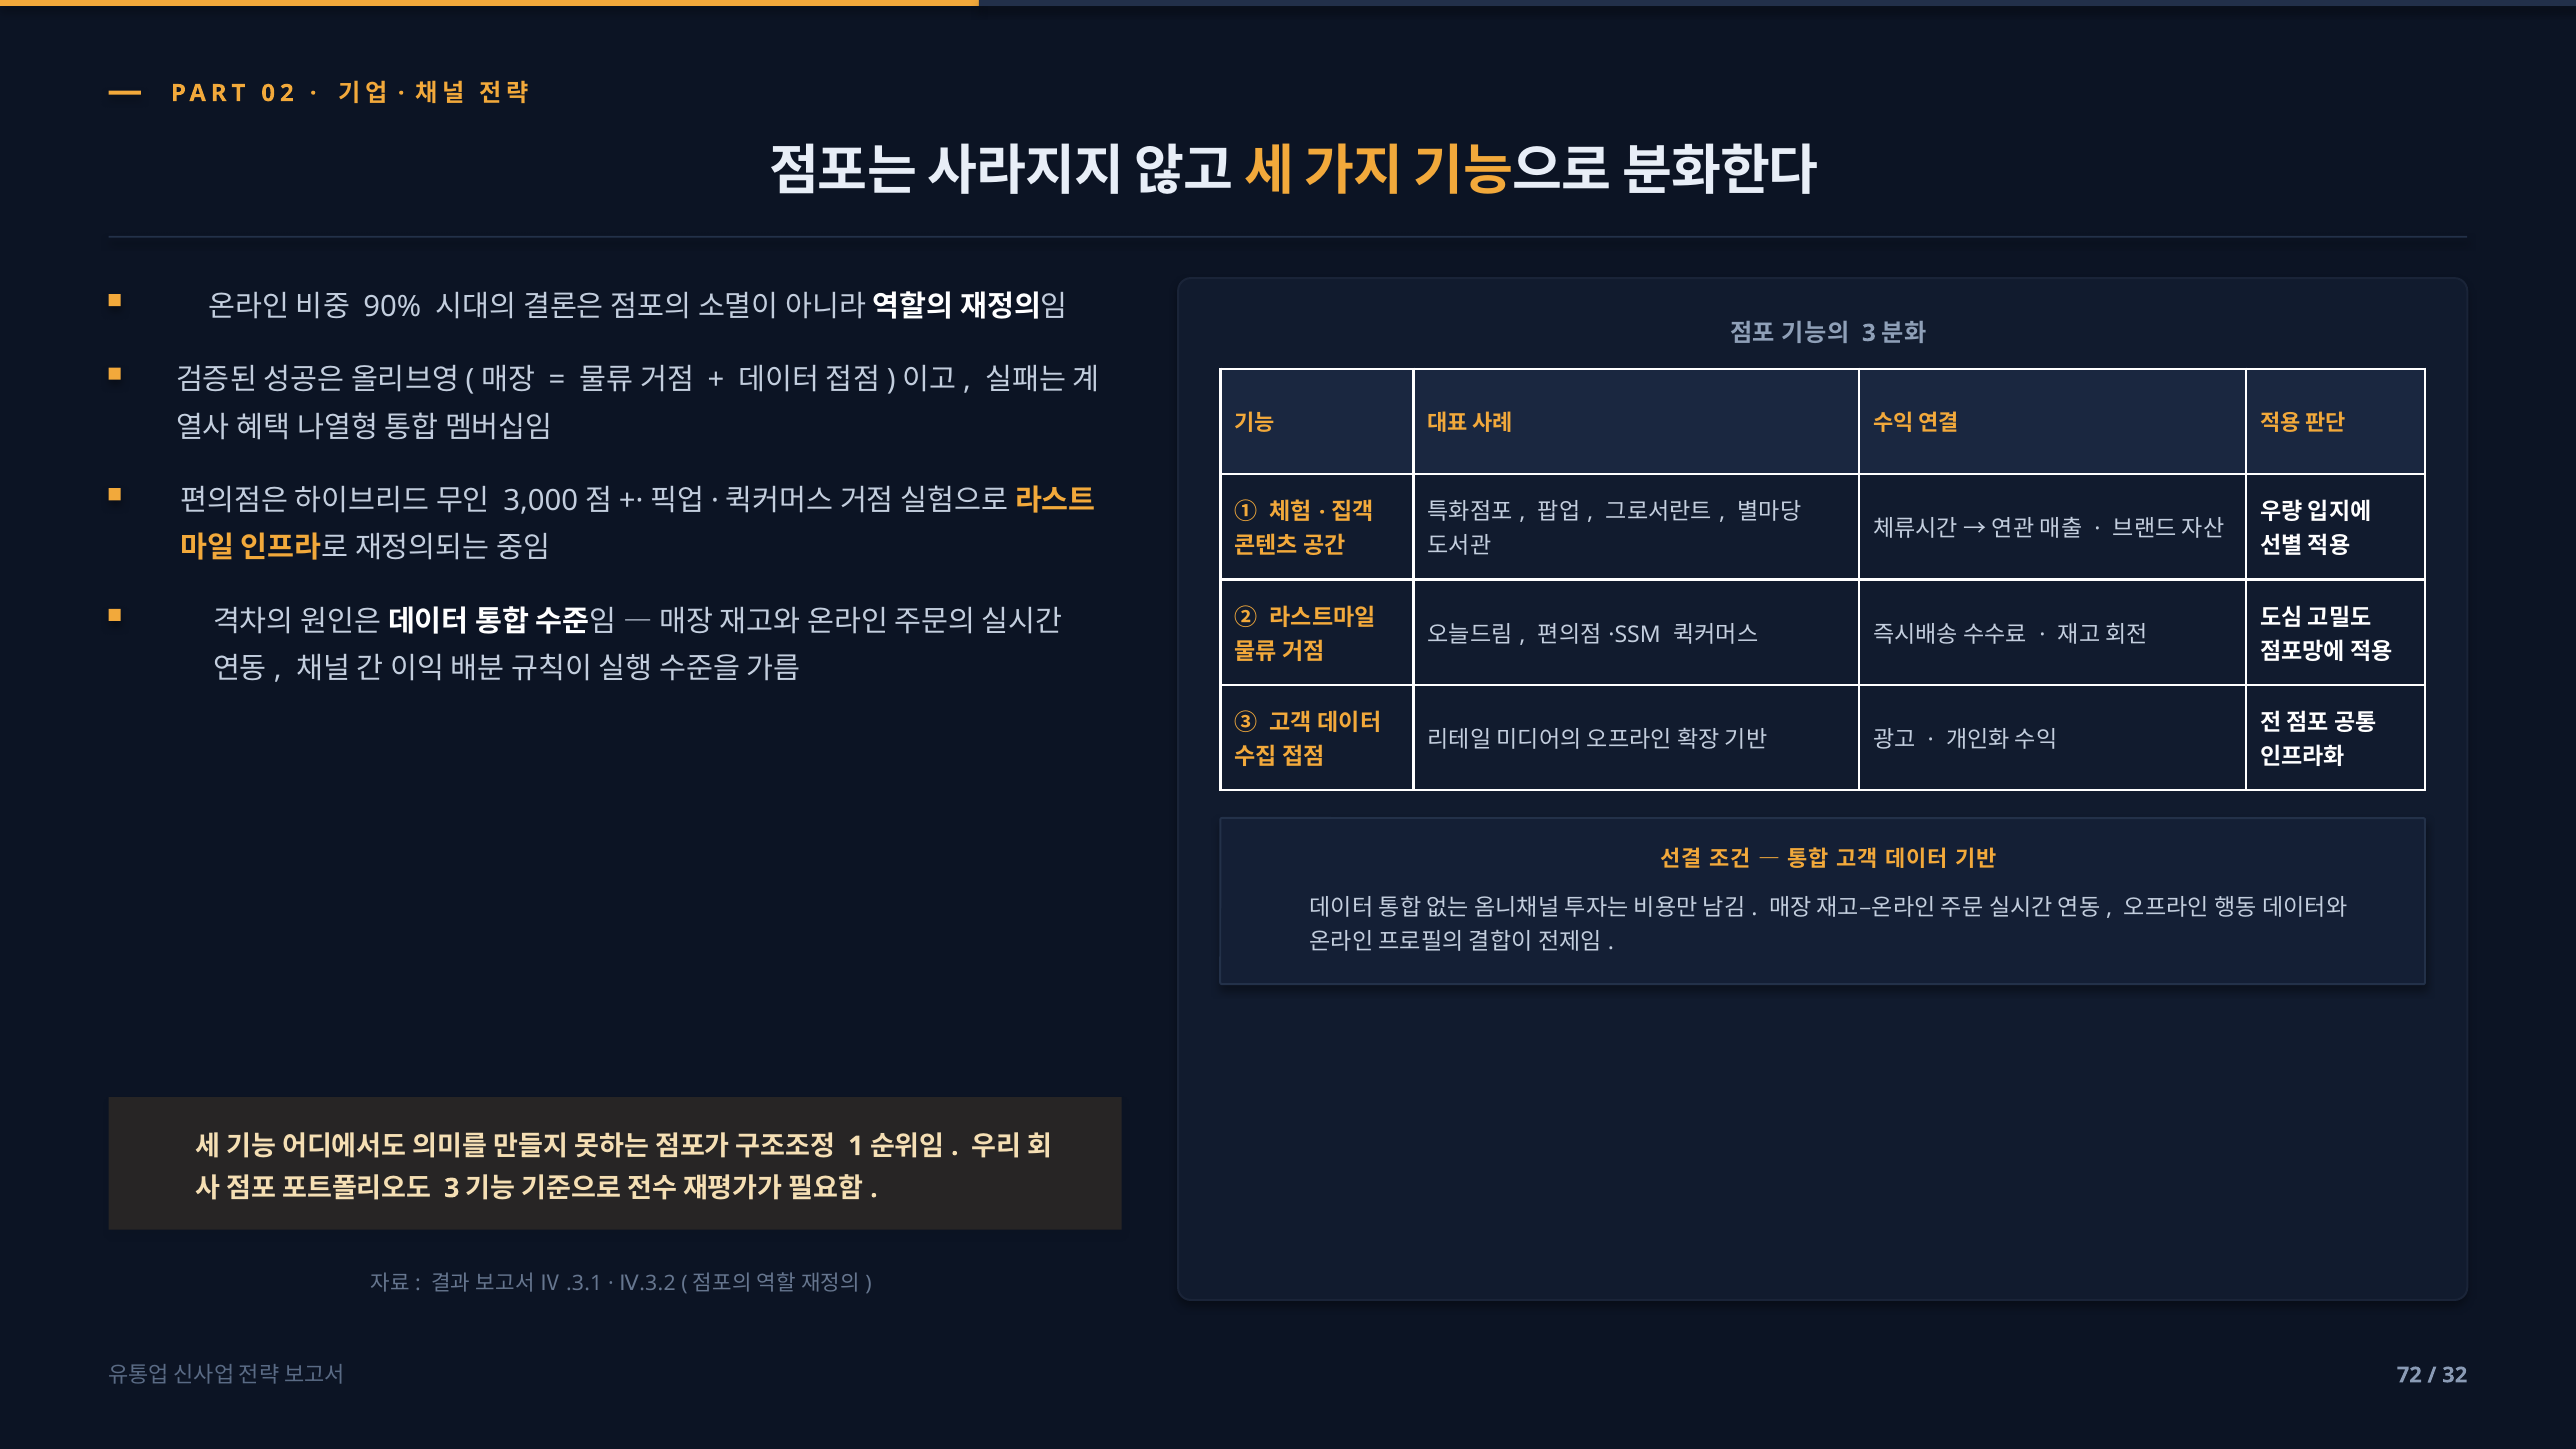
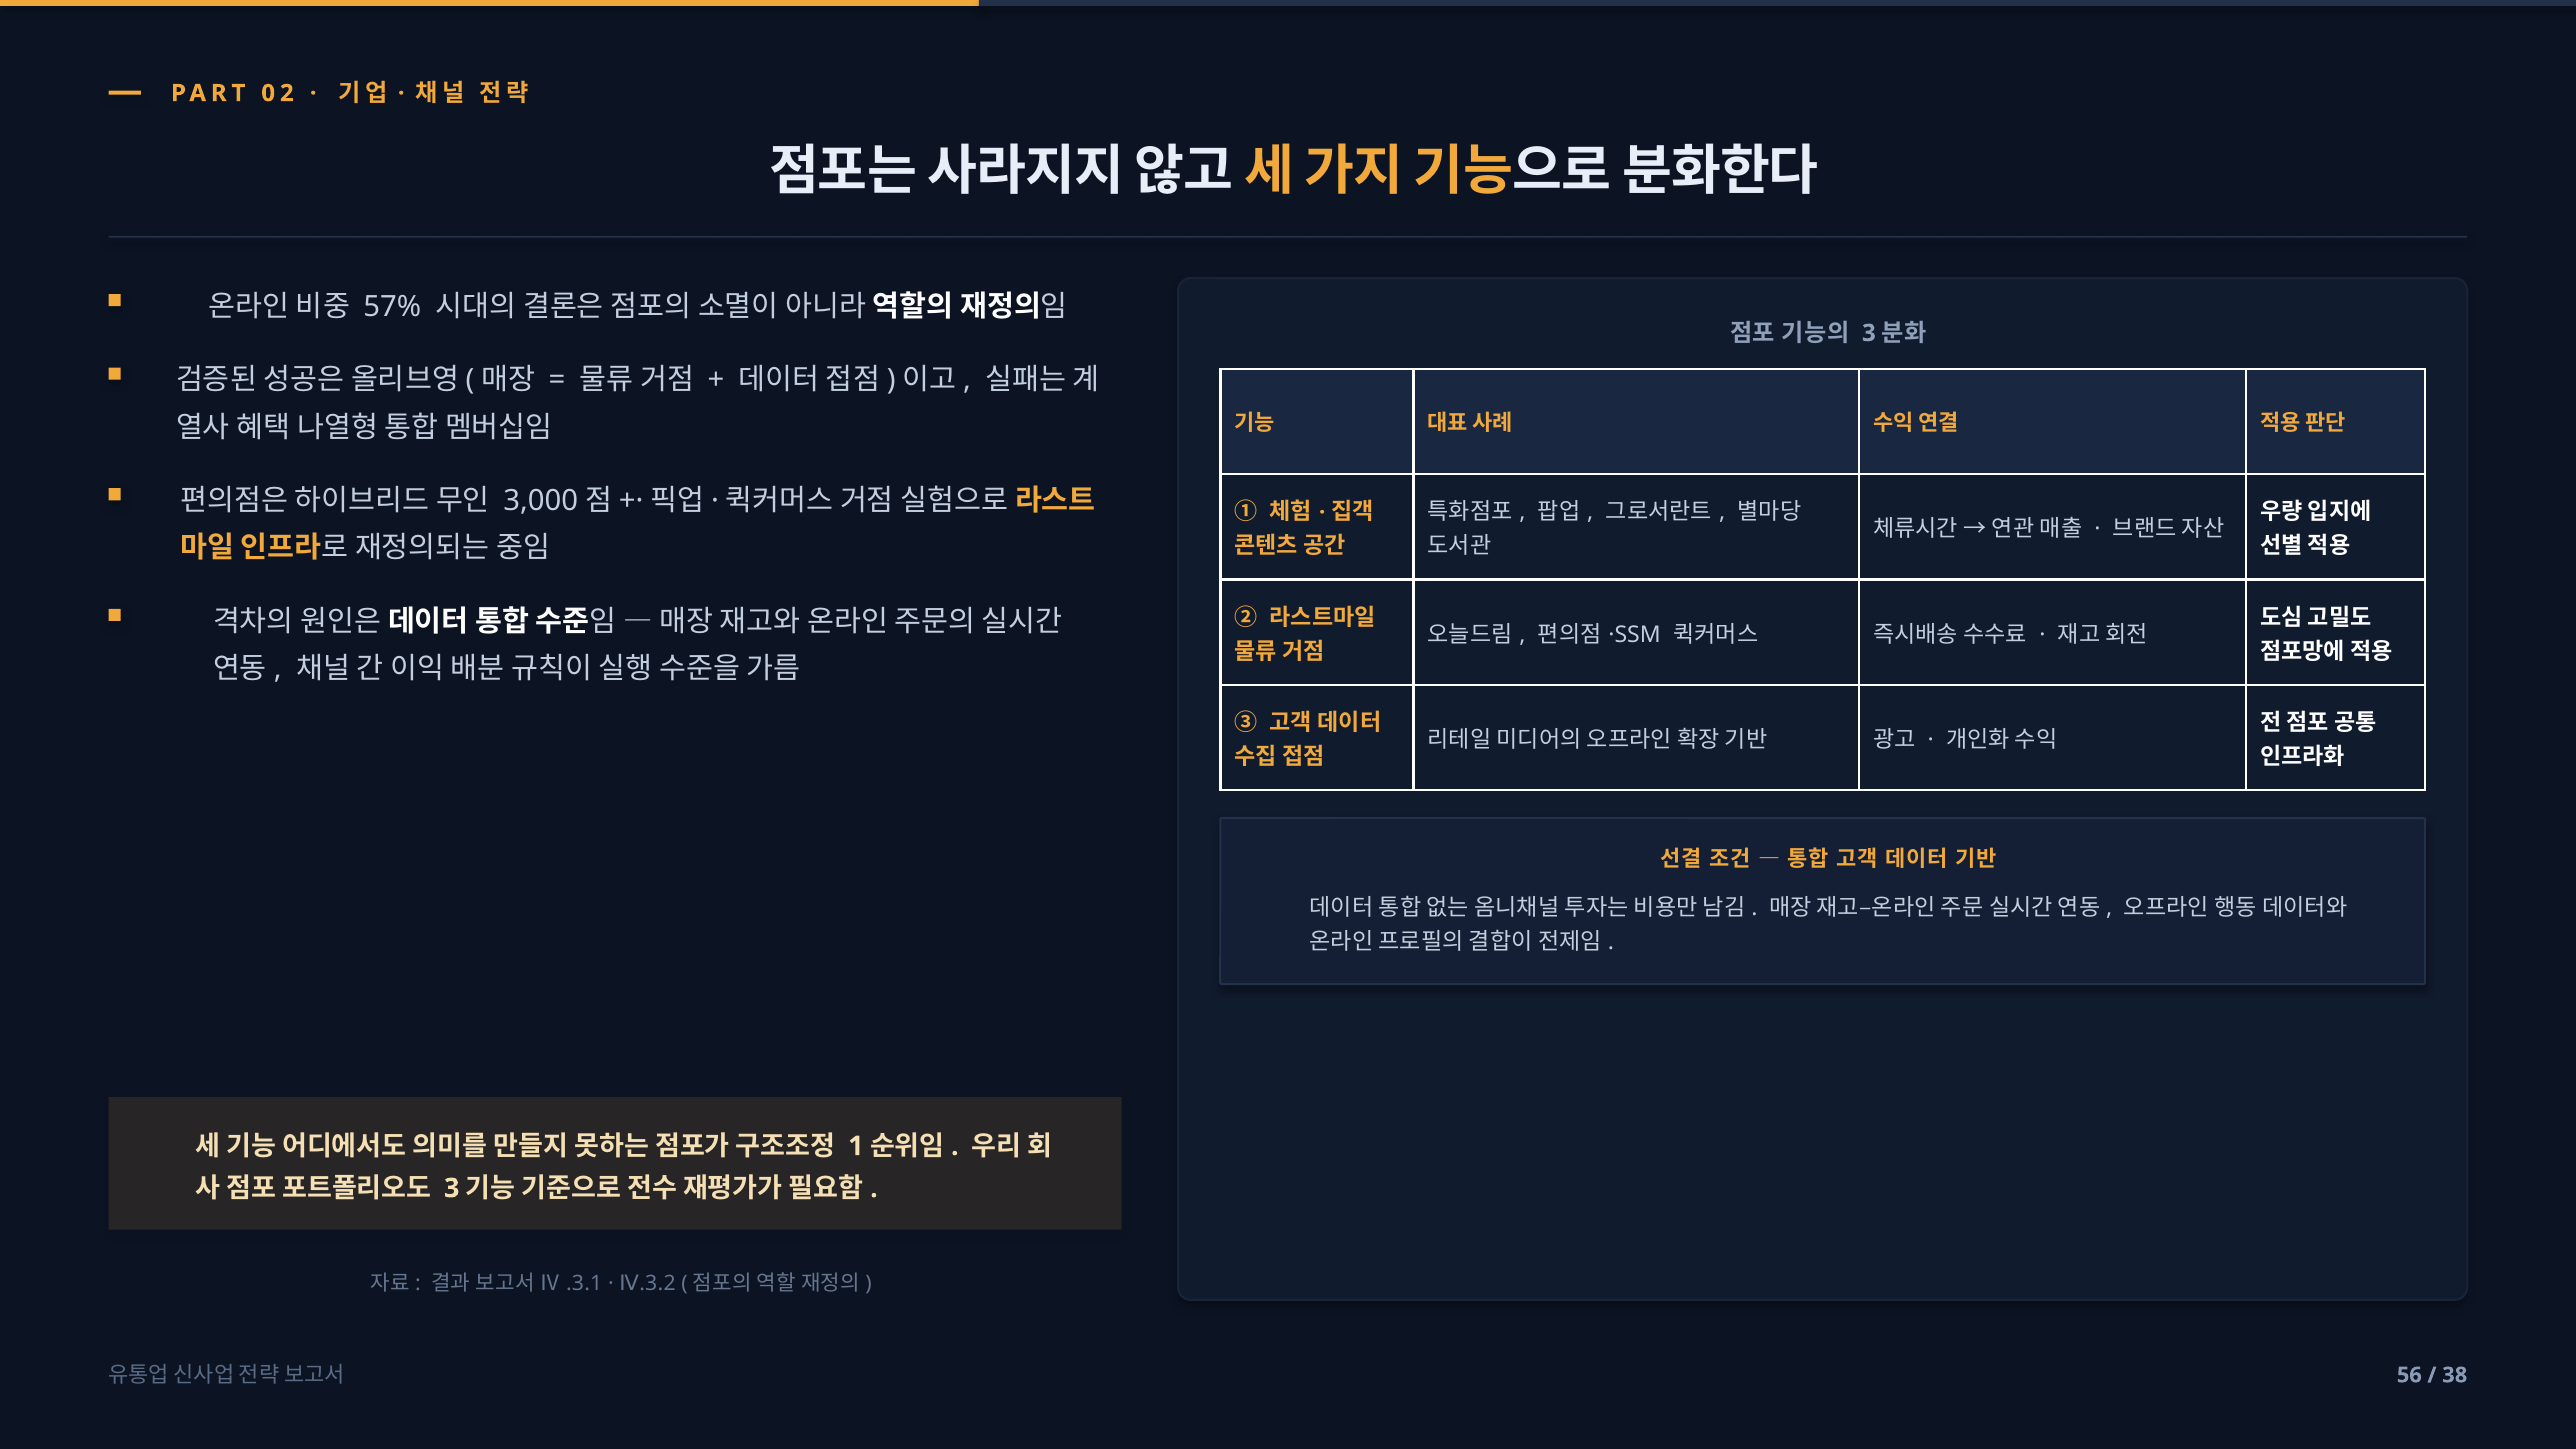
90%: 90% -> 57%
72: 72 -> 56
32: 32 -> 38
